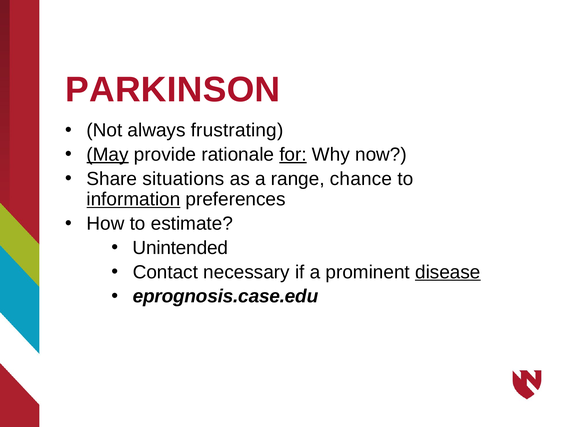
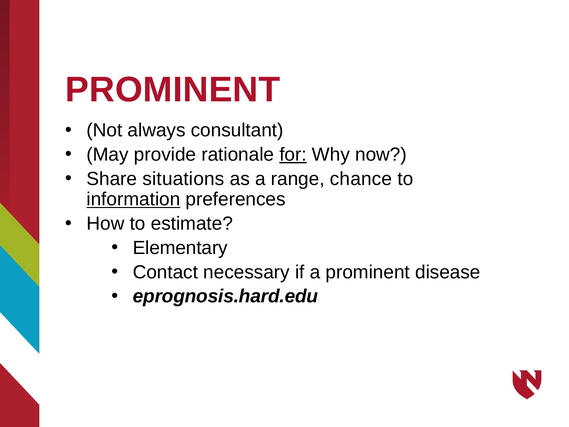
PARKINSON at (173, 90): PARKINSON -> PROMINENT
frustrating: frustrating -> consultant
May underline: present -> none
Unintended: Unintended -> Elementary
disease underline: present -> none
eprognosis.case.edu: eprognosis.case.edu -> eprognosis.hard.edu
